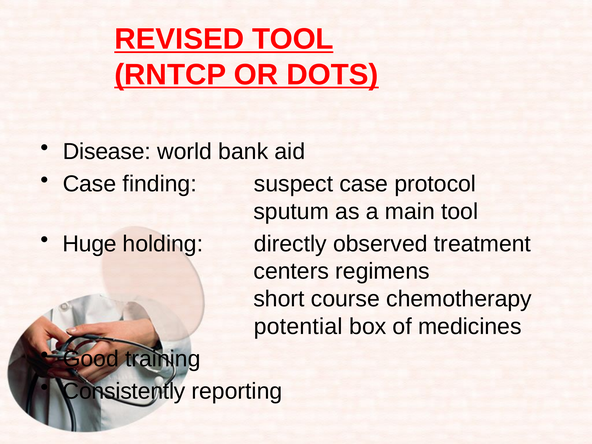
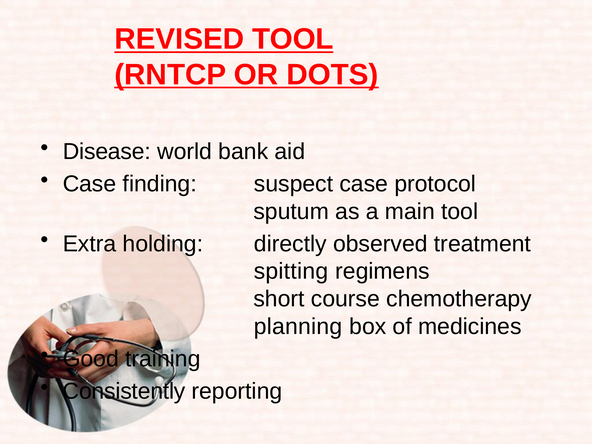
Huge: Huge -> Extra
centers: centers -> spitting
potential: potential -> planning
